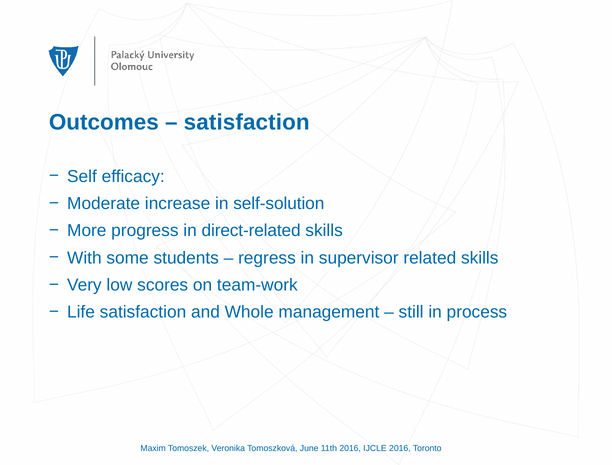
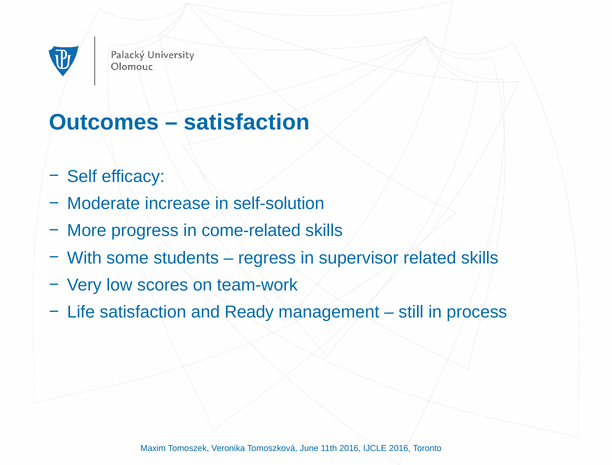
direct-related: direct-related -> come-related
Whole: Whole -> Ready
